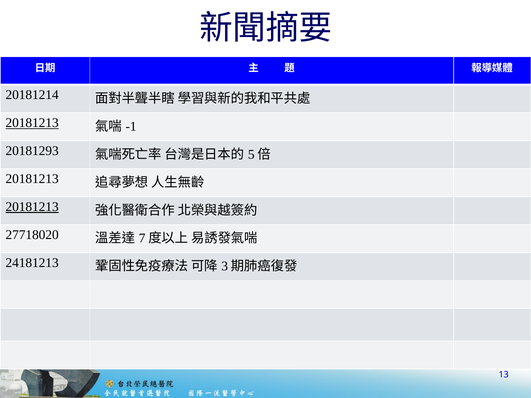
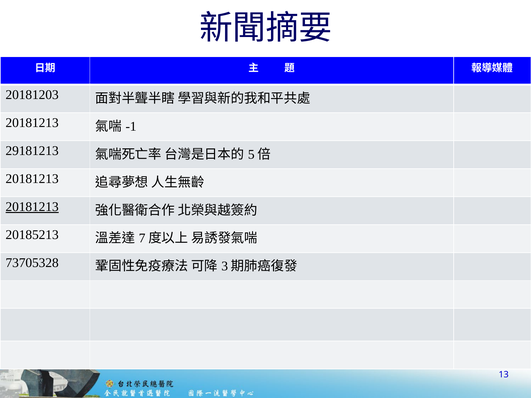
20181214: 20181214 -> 20181203
20181213 at (32, 123) underline: present -> none
20181293: 20181293 -> 29181213
27718020: 27718020 -> 20185213
24181213: 24181213 -> 73705328
